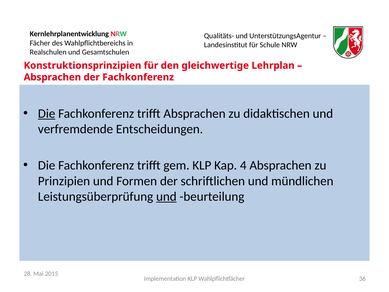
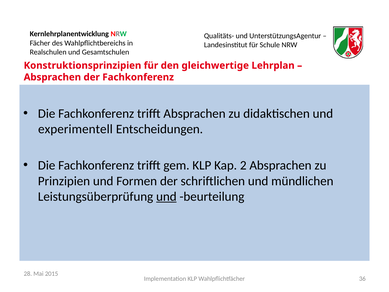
Die at (47, 113) underline: present -> none
verfremdende: verfremdende -> experimentell
4: 4 -> 2
